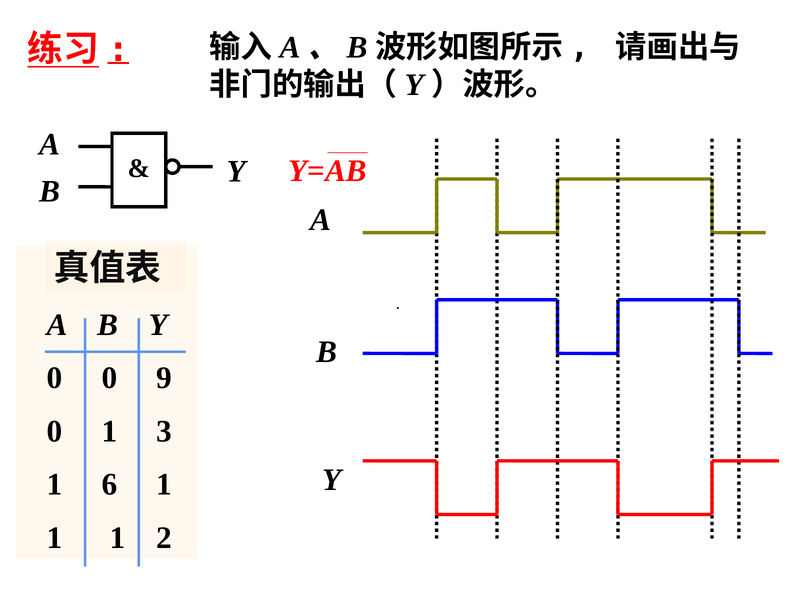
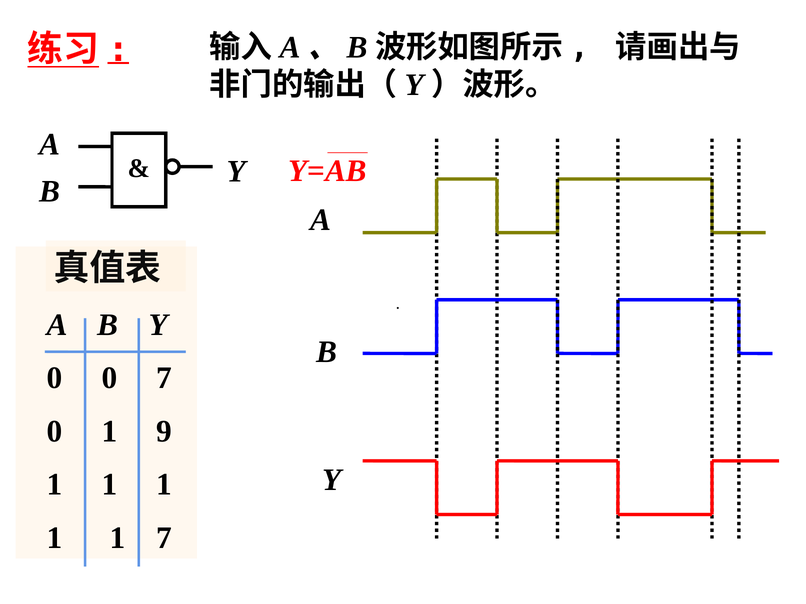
0 9: 9 -> 7
3: 3 -> 9
6 at (109, 485): 6 -> 1
1 2: 2 -> 7
